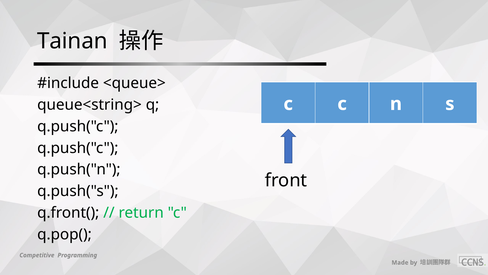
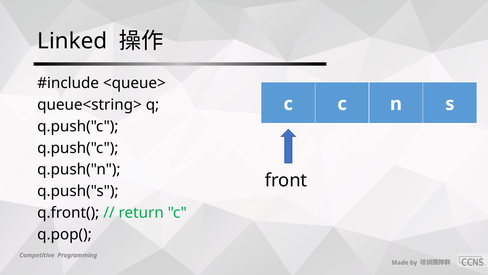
Tainan: Tainan -> Linked
